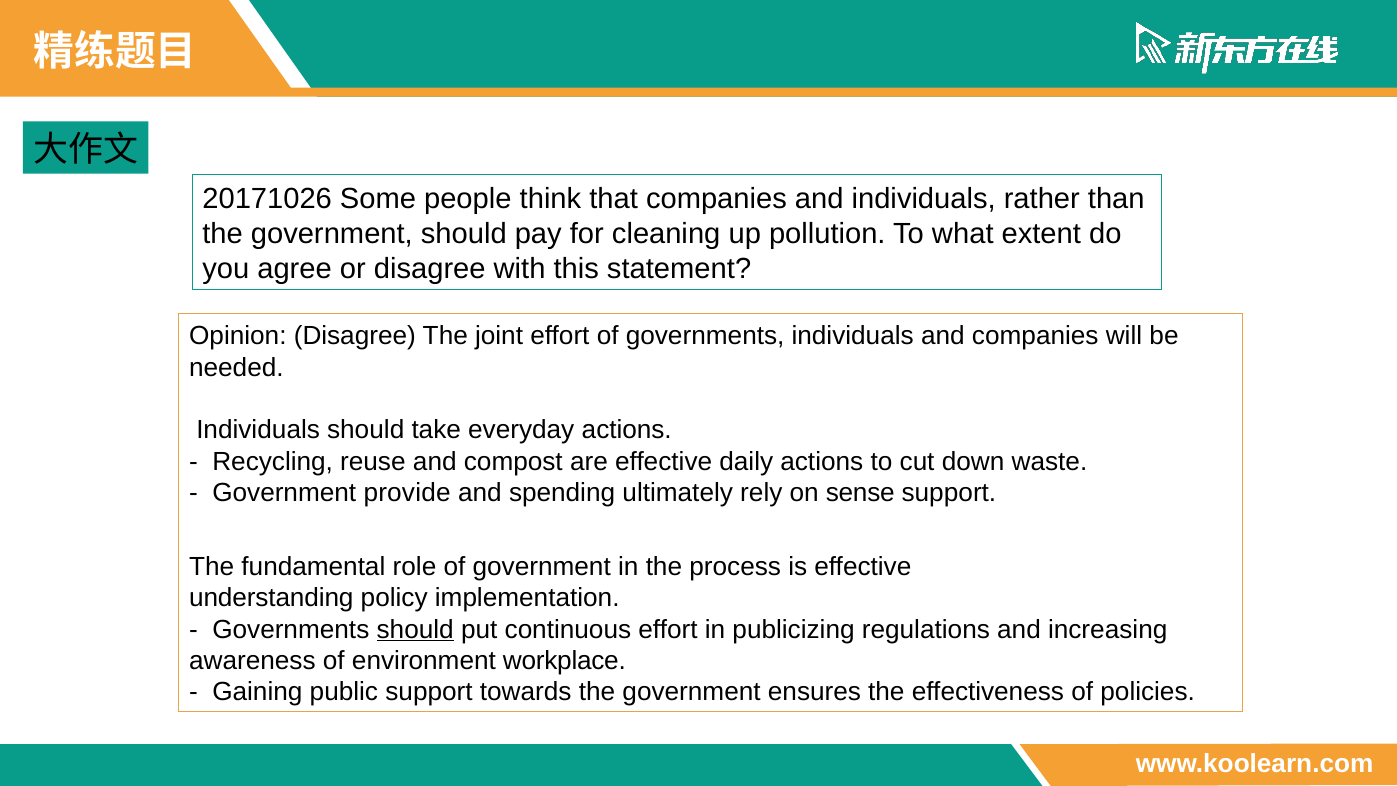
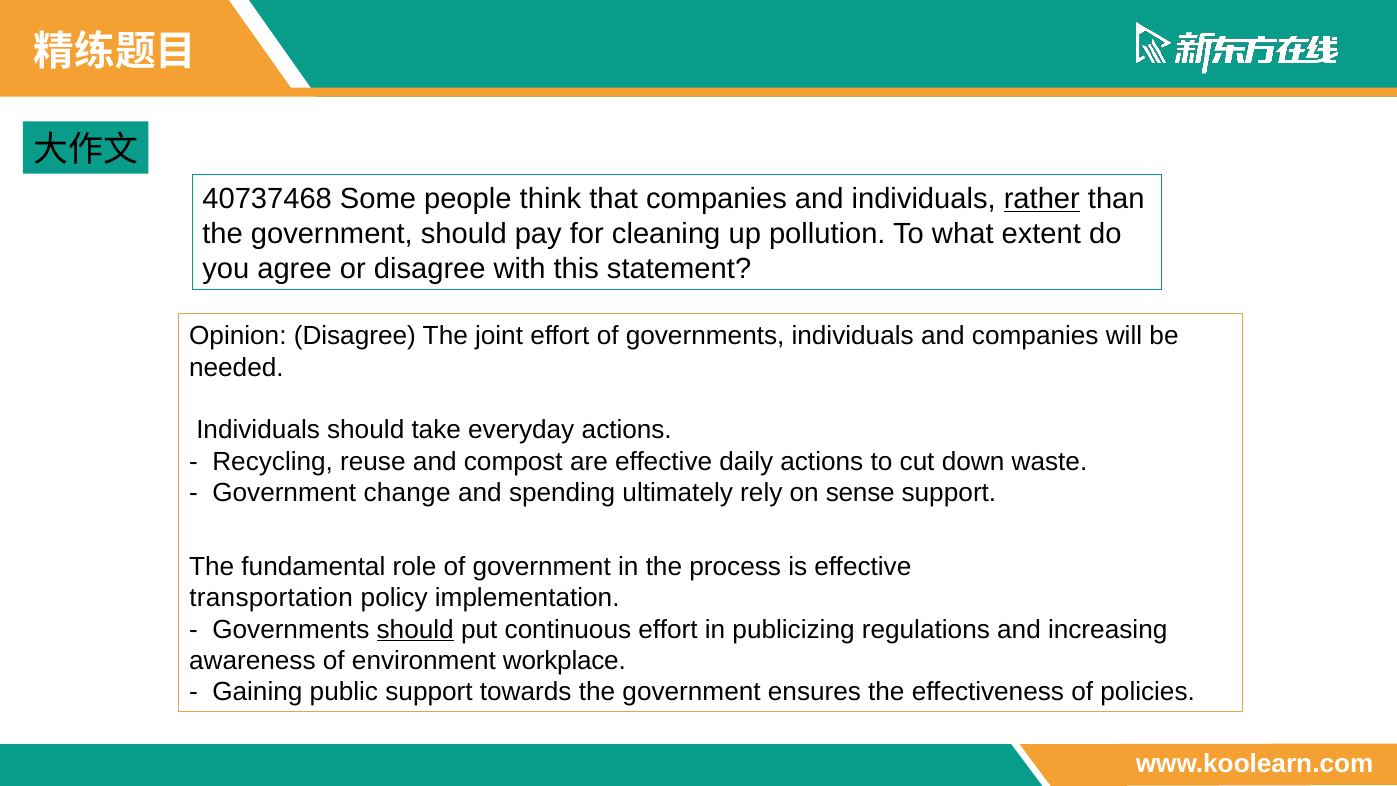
20171026: 20171026 -> 40737468
rather underline: none -> present
provide: provide -> change
understanding: understanding -> transportation
